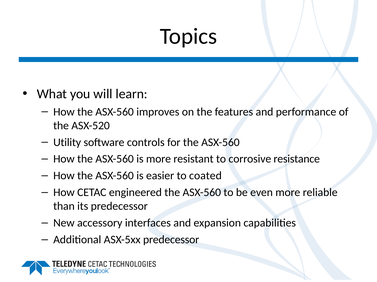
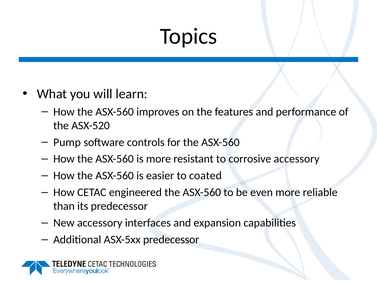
Utility: Utility -> Pump
corrosive resistance: resistance -> accessory
